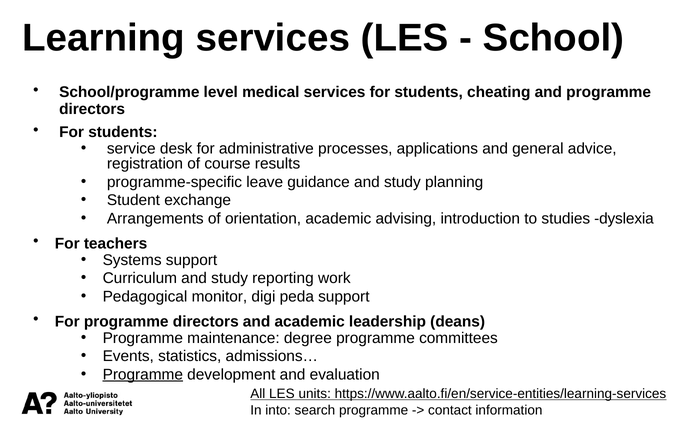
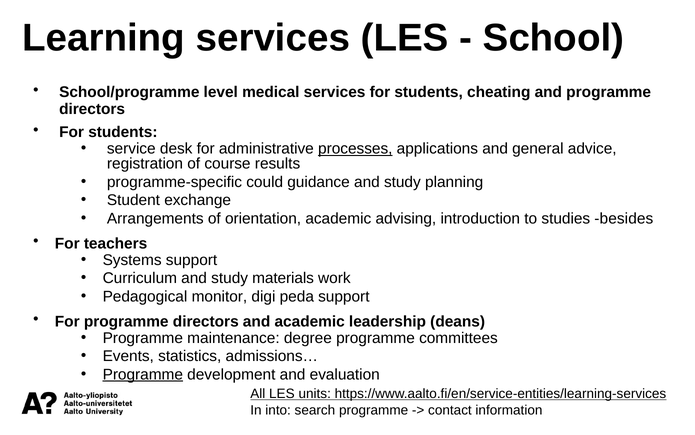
processes underline: none -> present
leave: leave -> could
dyslexia: dyslexia -> besides
reporting: reporting -> materials
